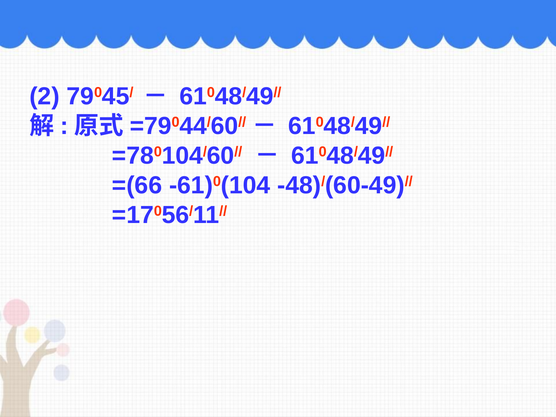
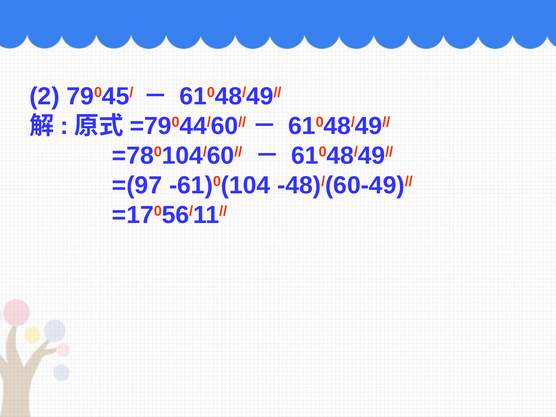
=(66: =(66 -> =(97
